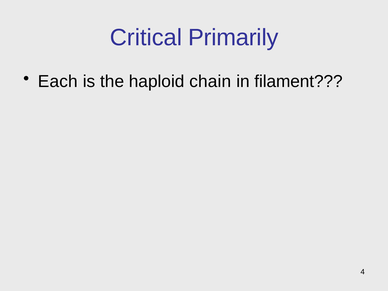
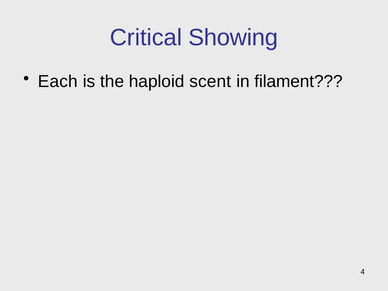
Primarily: Primarily -> Showing
chain: chain -> scent
